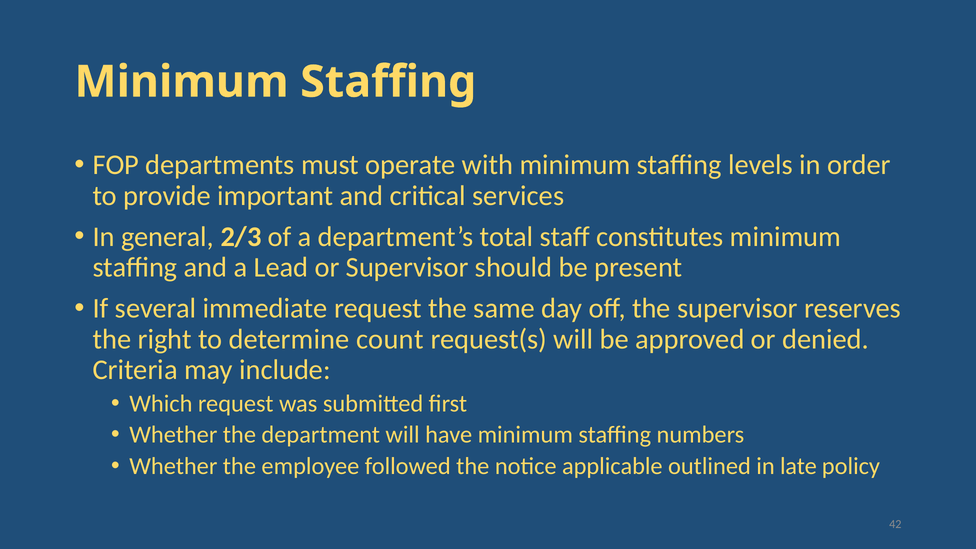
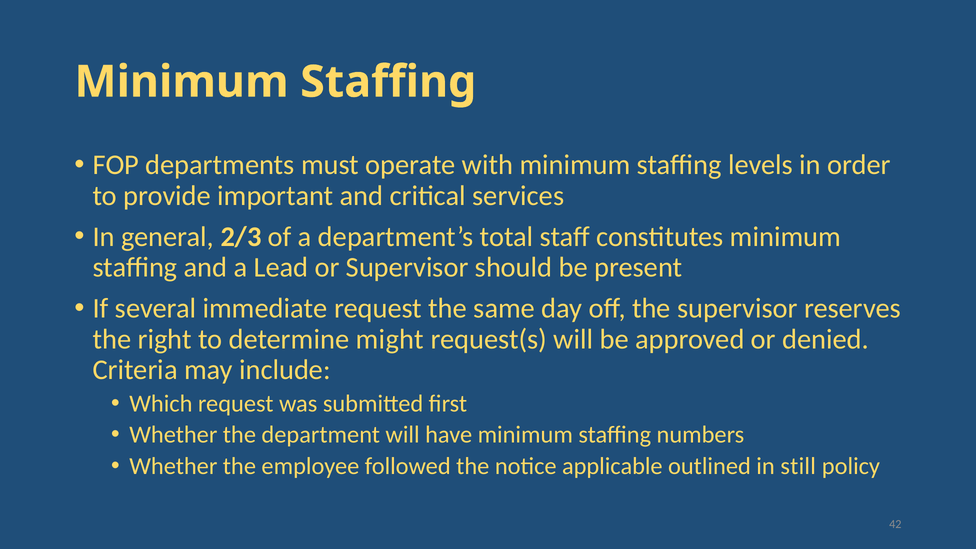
count: count -> might
late: late -> still
